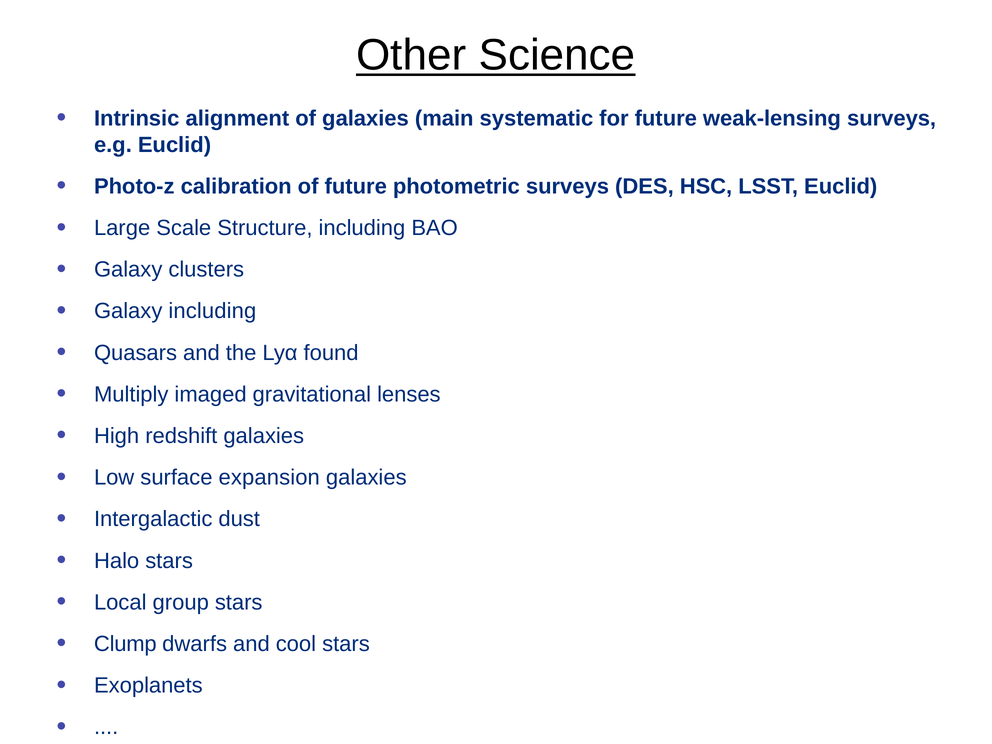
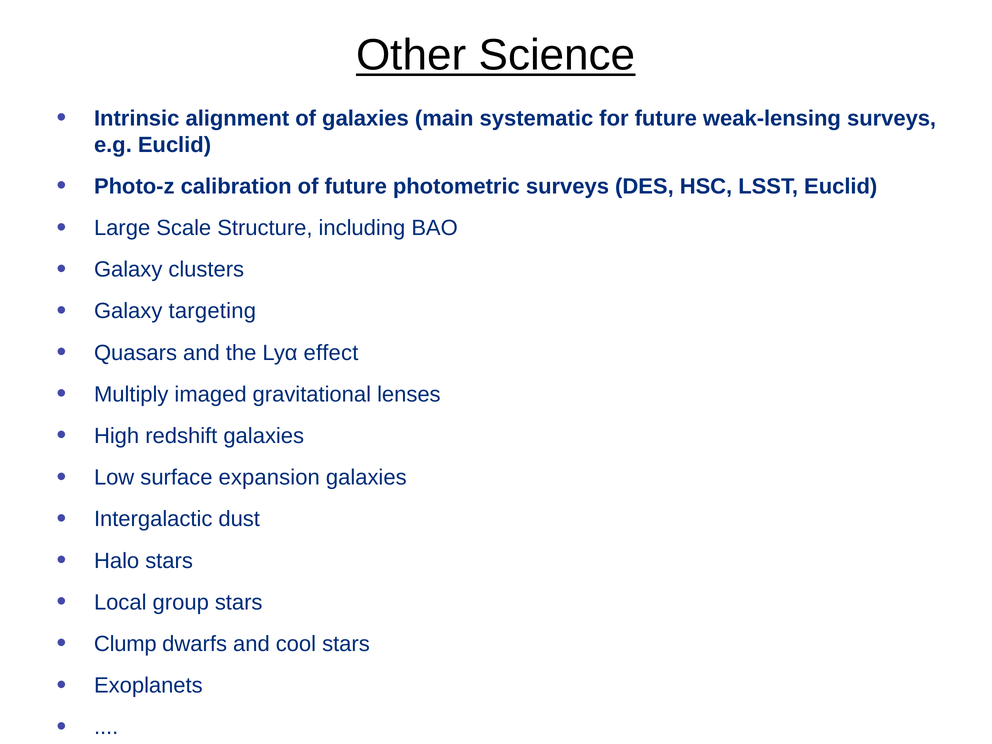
Galaxy including: including -> targeting
found: found -> effect
